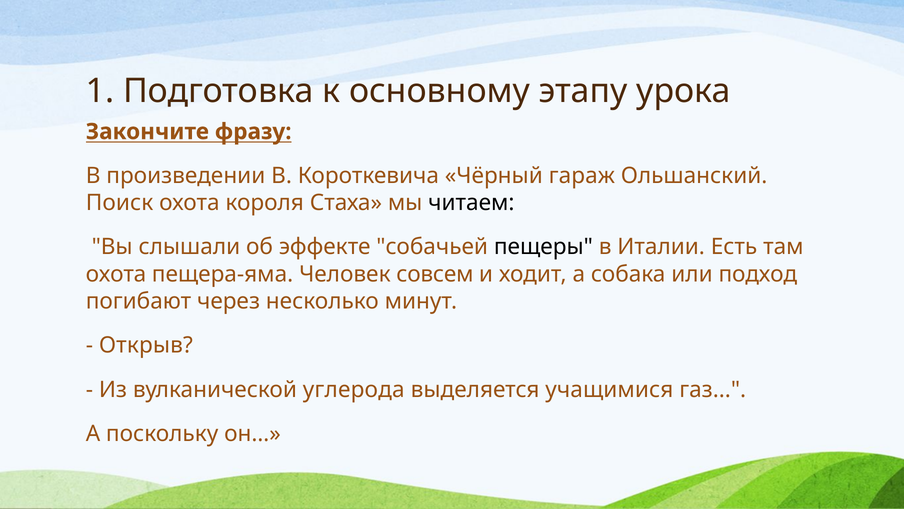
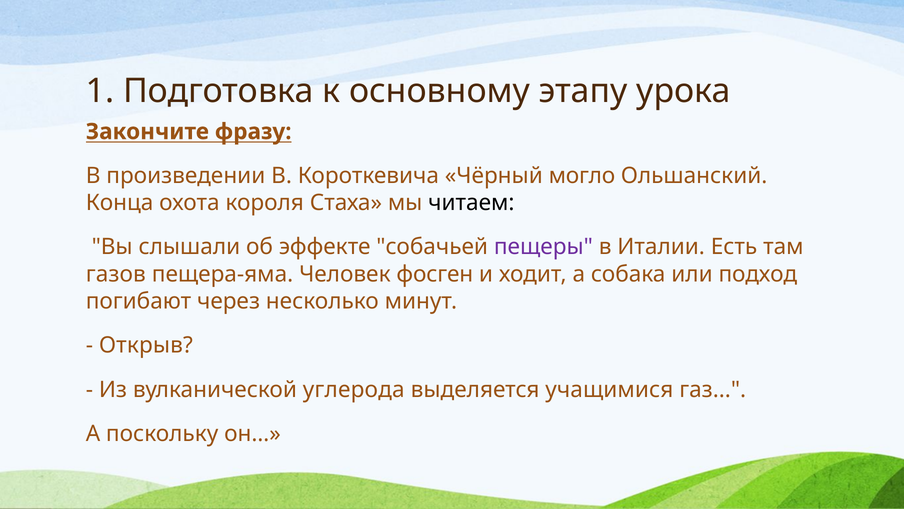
гараж: гараж -> могло
Поиск: Поиск -> Конца
пещеры colour: black -> purple
охота at (116, 274): охота -> газов
совсем: совсем -> фосген
